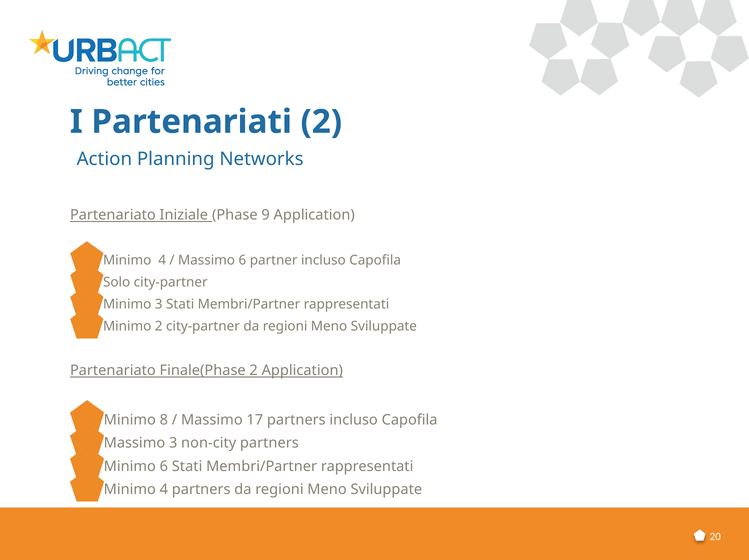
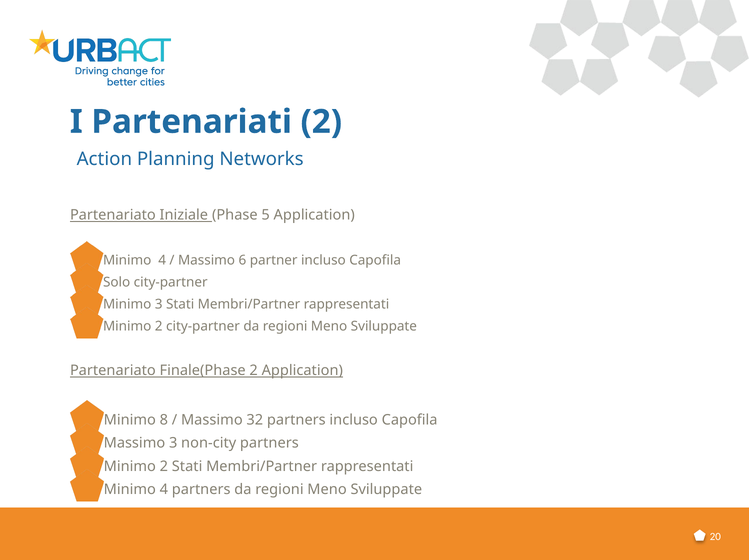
9: 9 -> 5
17: 17 -> 32
6 at (164, 466): 6 -> 2
